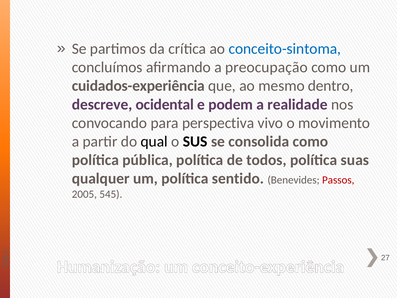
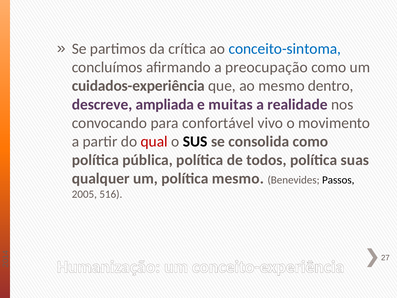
ocidental: ocidental -> ampliada
podem: podem -> muitas
perspectiva: perspectiva -> confortável
qual colour: black -> red
política sentido: sentido -> mesmo
Passos colour: red -> black
545: 545 -> 516
